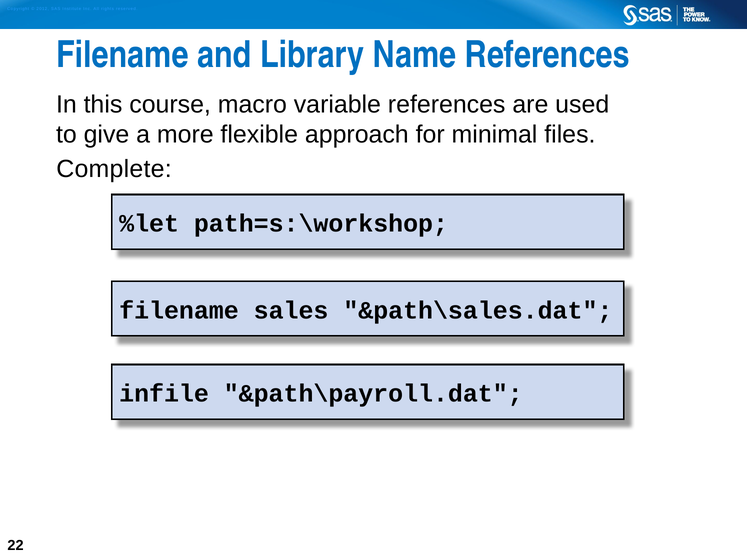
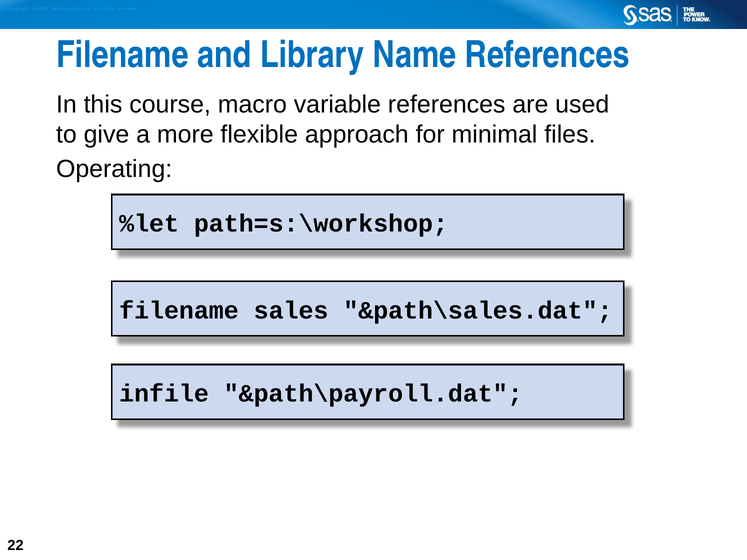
Complete: Complete -> Operating
